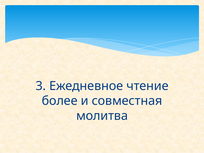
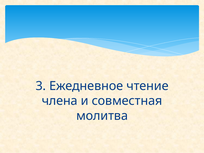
более: более -> члена
